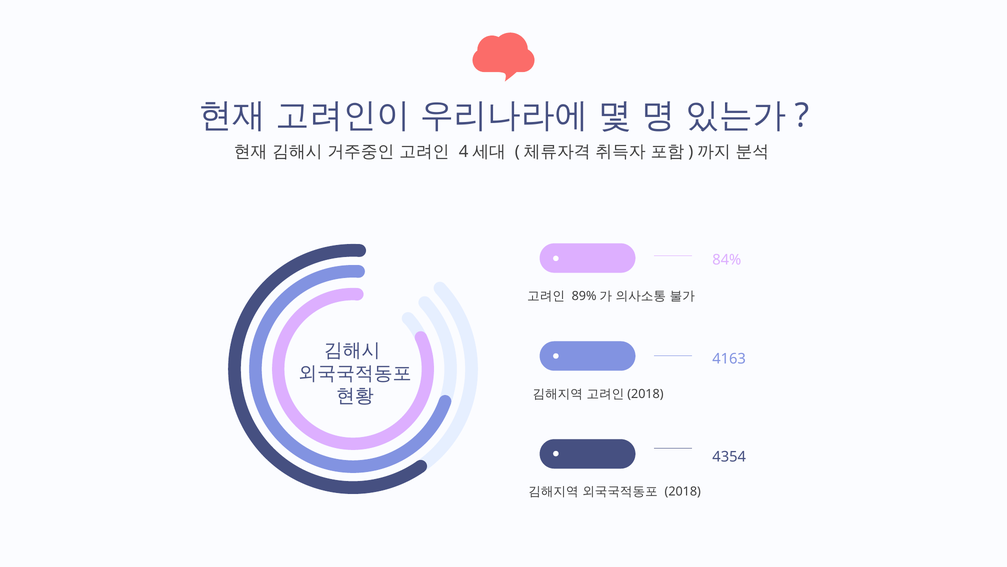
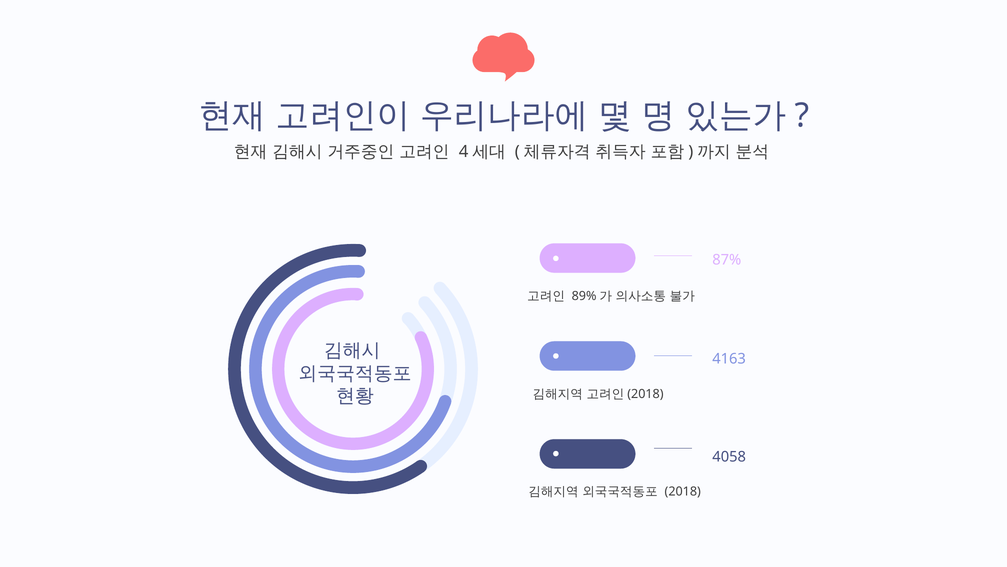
84%: 84% -> 87%
4354: 4354 -> 4058
